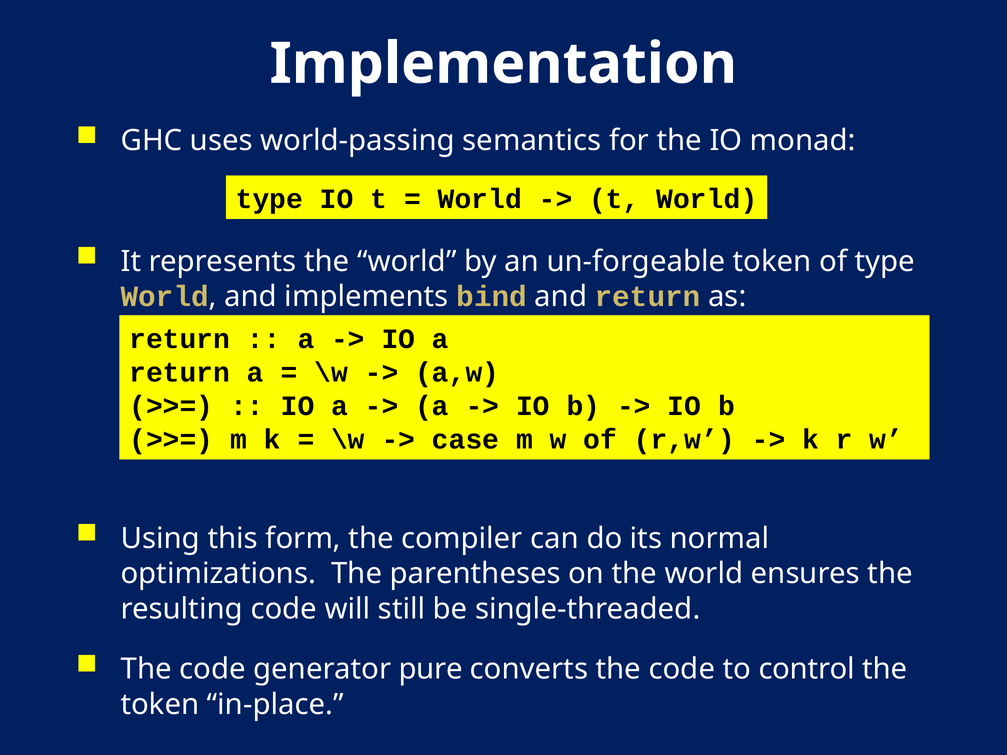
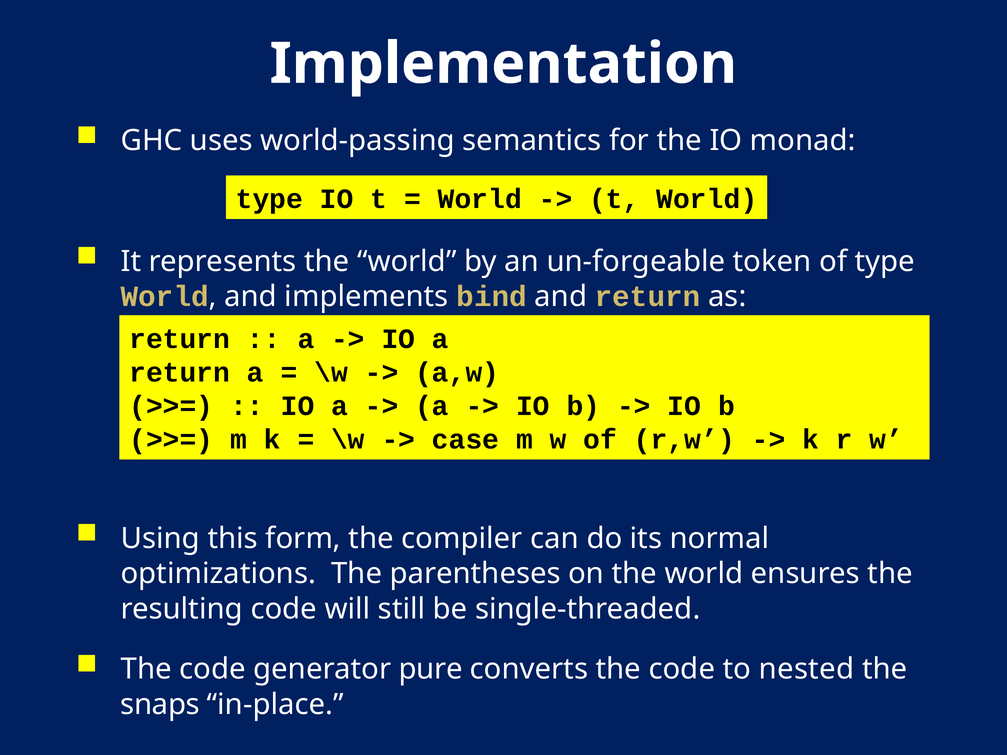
control: control -> nested
token at (160, 705): token -> snaps
